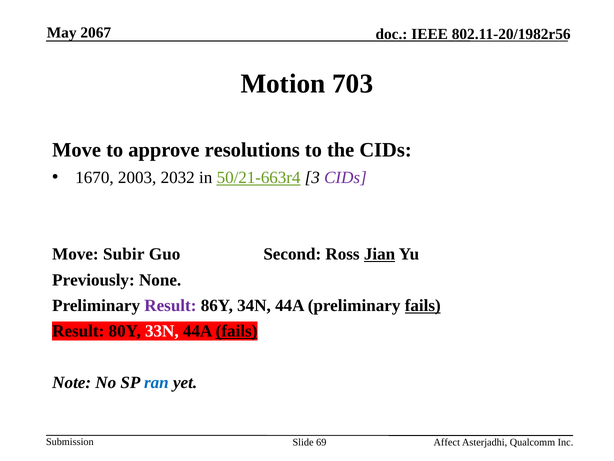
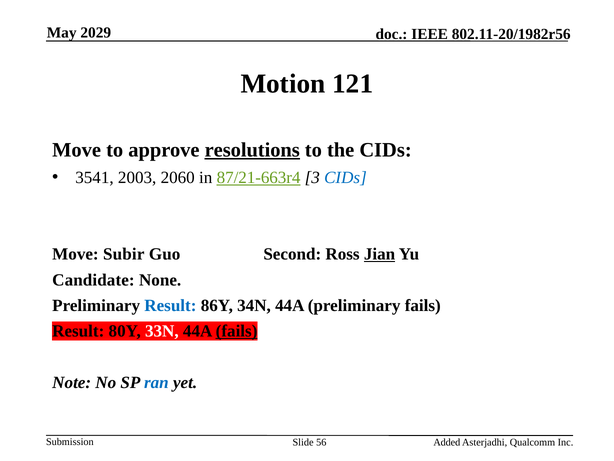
2067: 2067 -> 2029
703: 703 -> 121
resolutions underline: none -> present
1670: 1670 -> 3541
2032: 2032 -> 2060
50/21-663r4: 50/21-663r4 -> 87/21-663r4
CIDs at (345, 177) colour: purple -> blue
Previously: Previously -> Candidate
Result at (170, 305) colour: purple -> blue
fails at (423, 305) underline: present -> none
69: 69 -> 56
Affect: Affect -> Added
